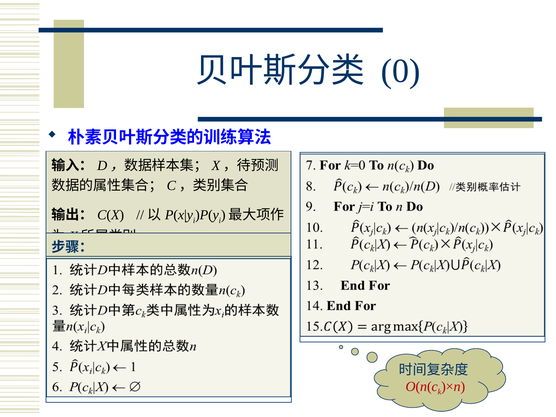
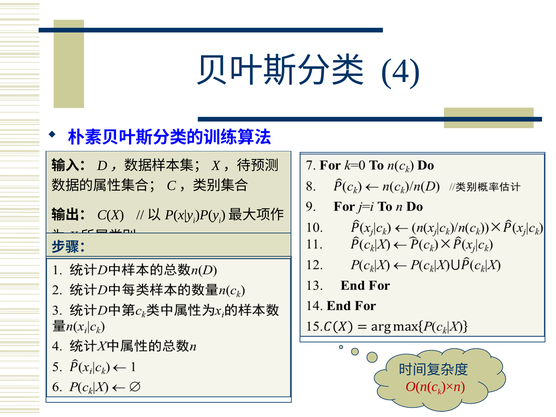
0: 0 -> 4
